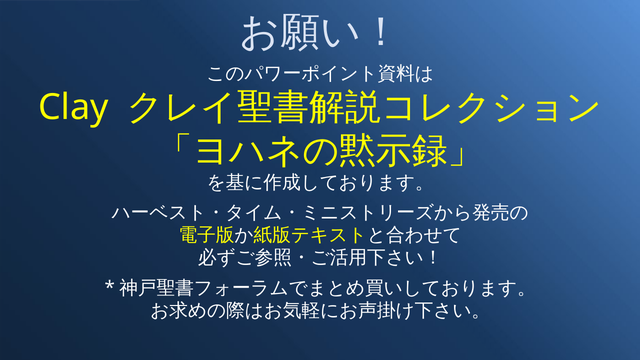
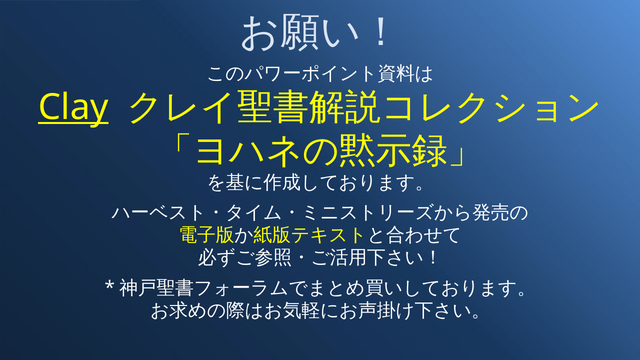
Clay underline: none -> present
